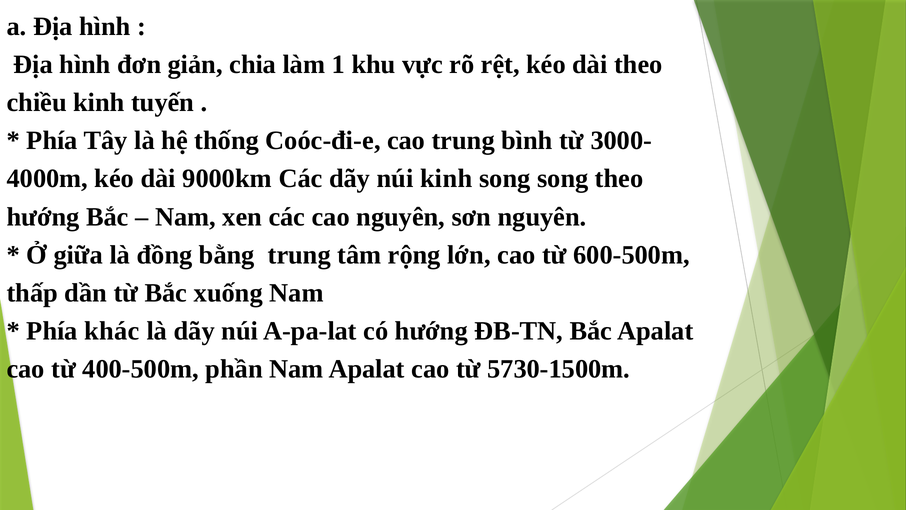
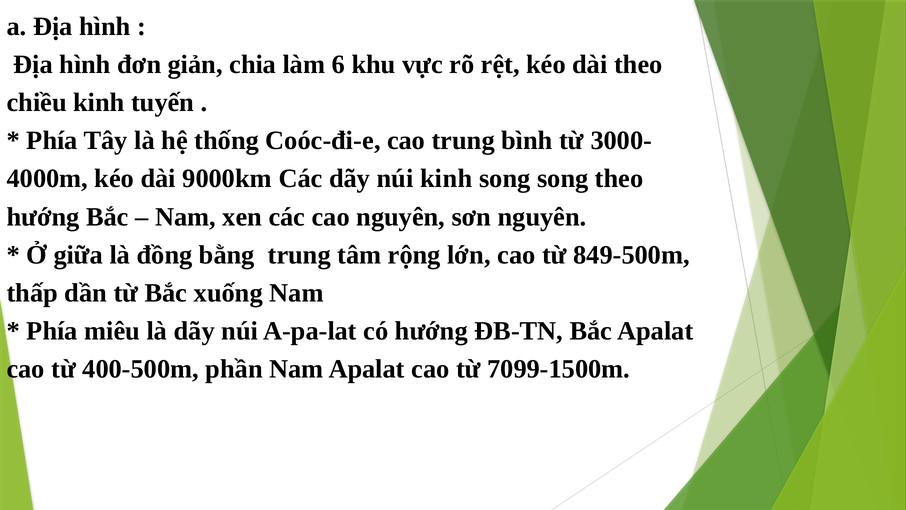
1: 1 -> 6
600-500m: 600-500m -> 849-500m
khác: khác -> miêu
5730-1500m: 5730-1500m -> 7099-1500m
